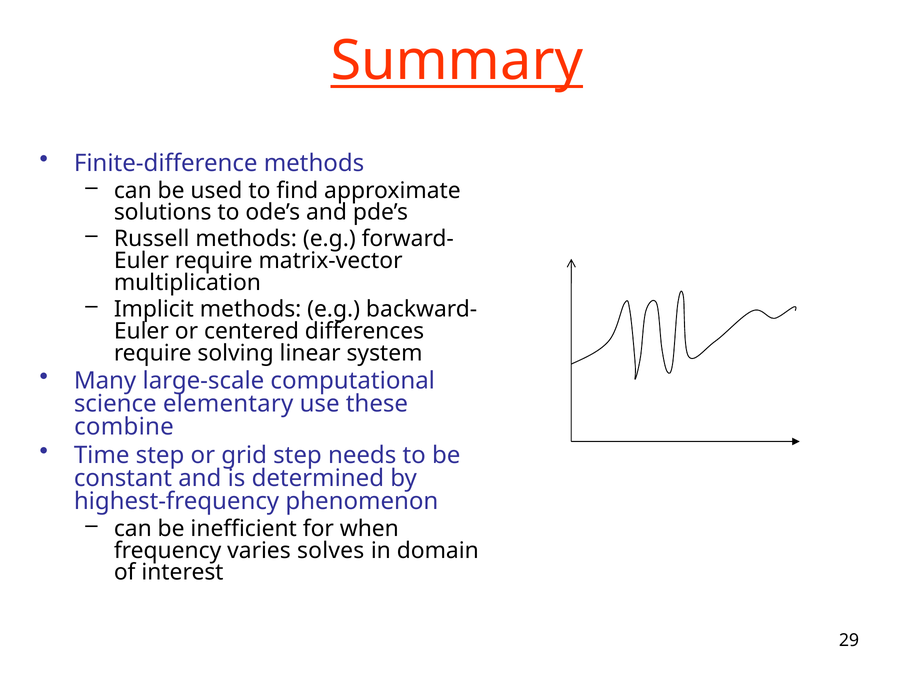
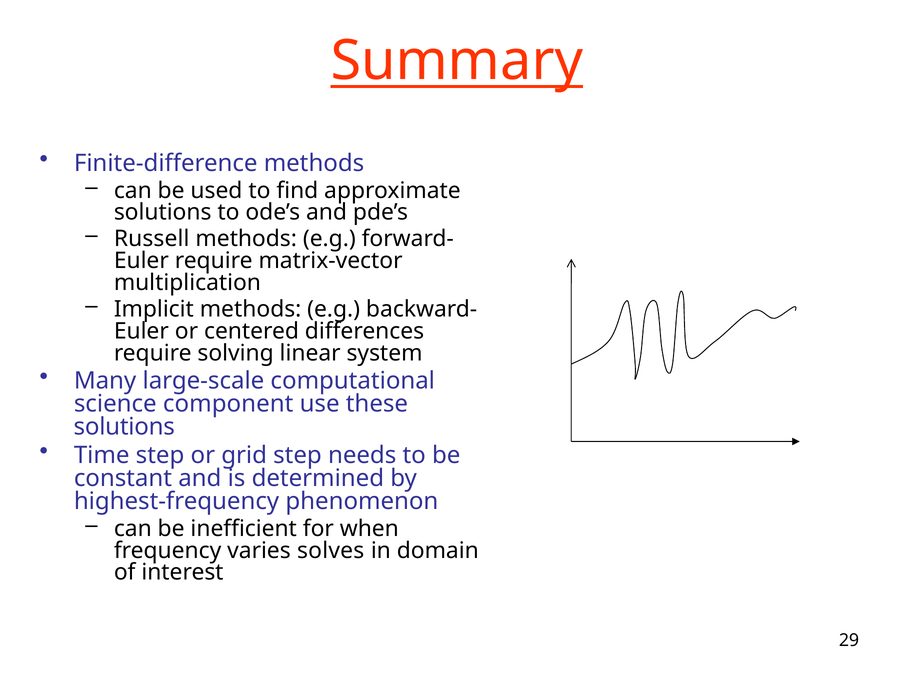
elementary: elementary -> component
combine at (124, 427): combine -> solutions
